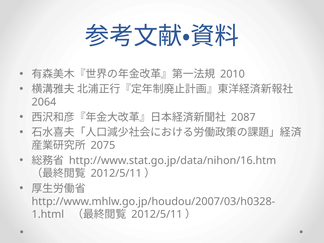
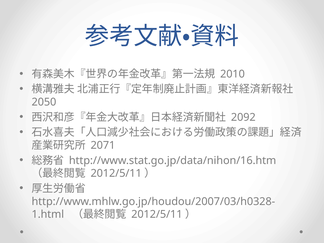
2064: 2064 -> 2050
2087: 2087 -> 2092
2075: 2075 -> 2071
